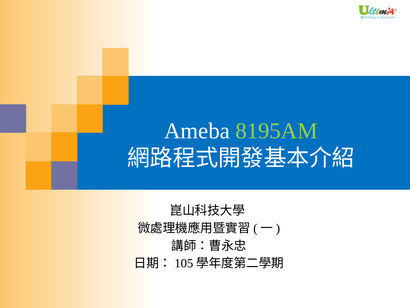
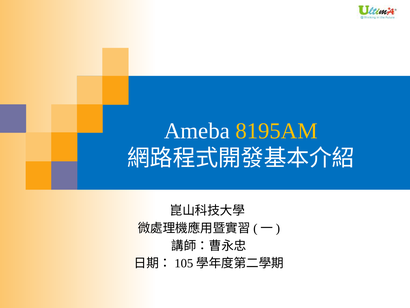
8195AM colour: light green -> yellow
